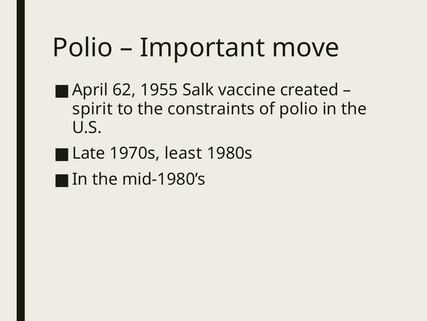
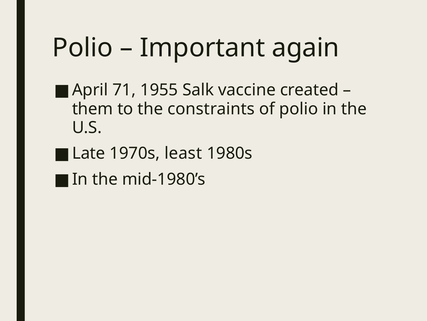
move: move -> again
62: 62 -> 71
spirit: spirit -> them
